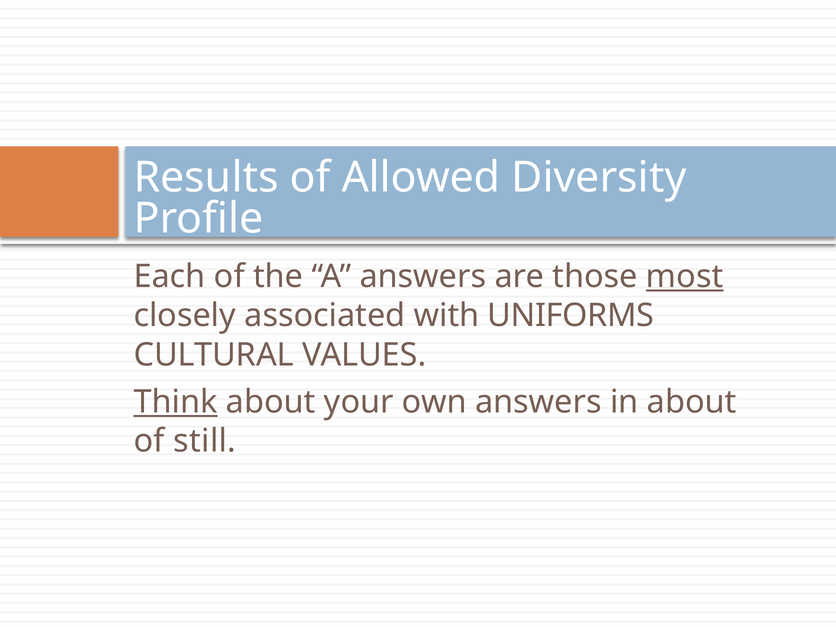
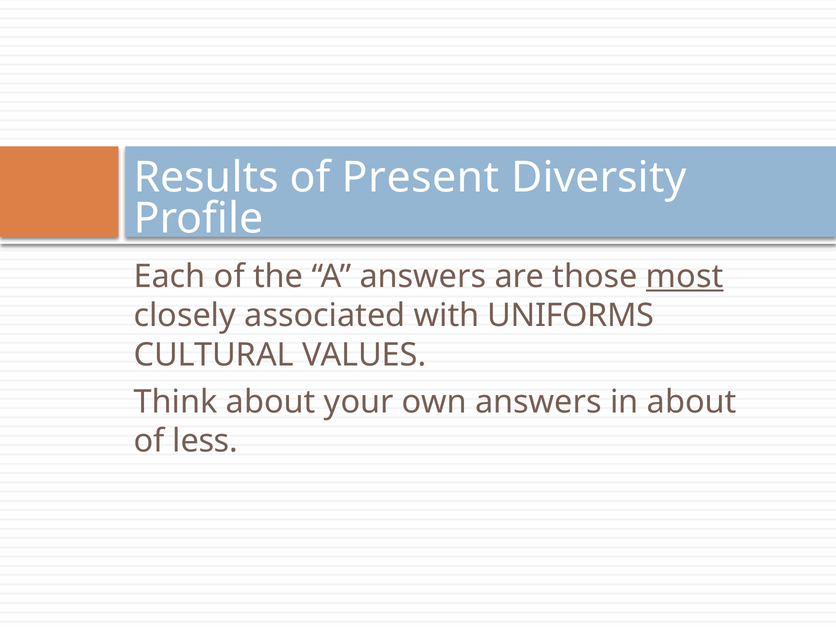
Allowed: Allowed -> Present
Think underline: present -> none
still: still -> less
